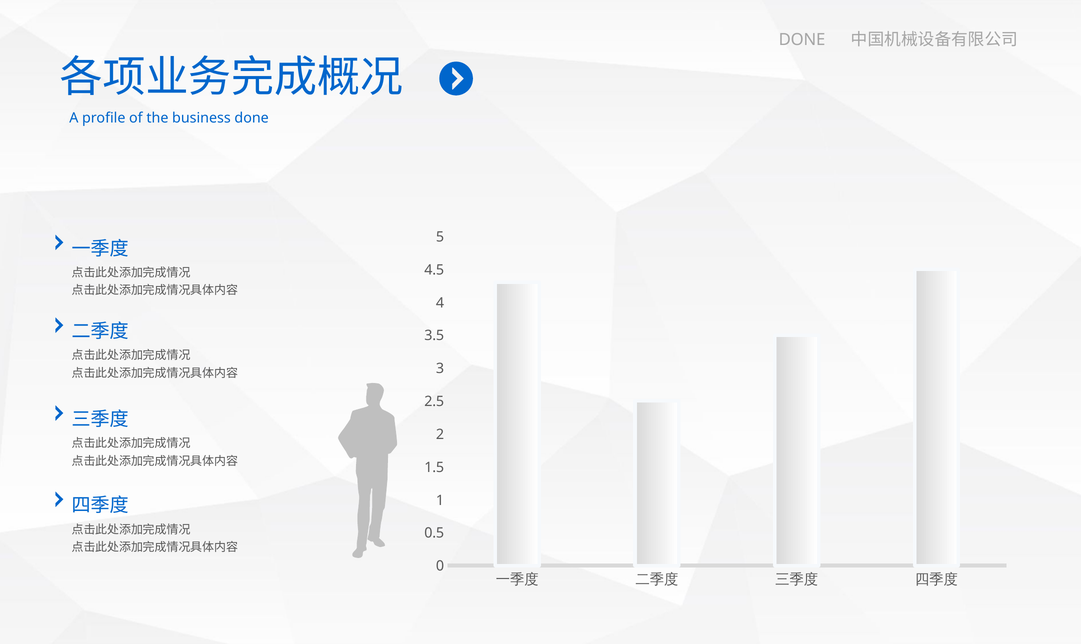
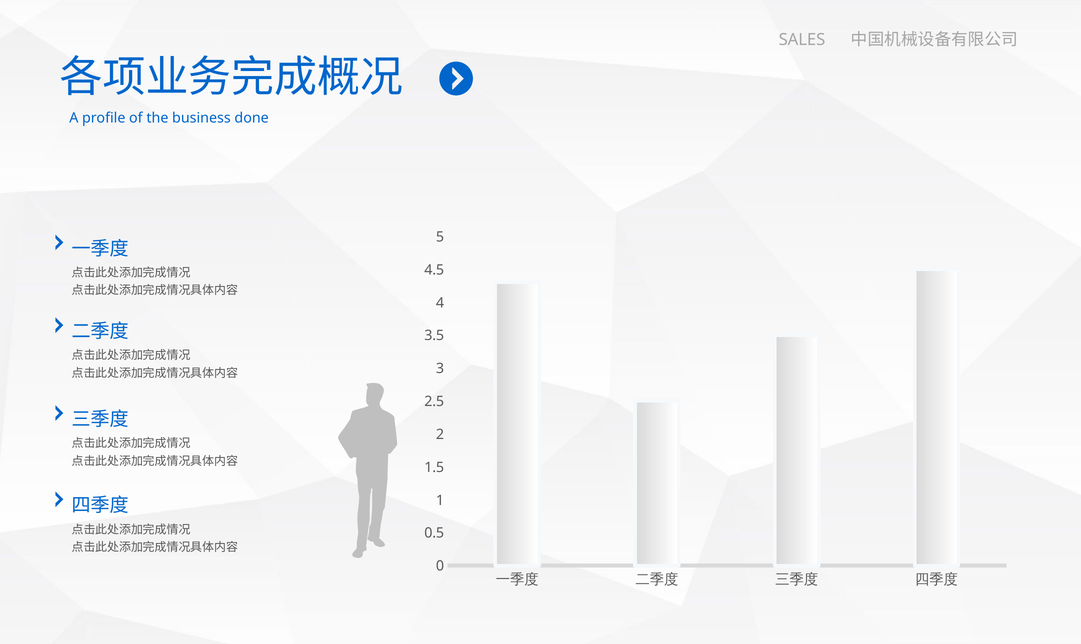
DONE at (802, 40): DONE -> SALES
